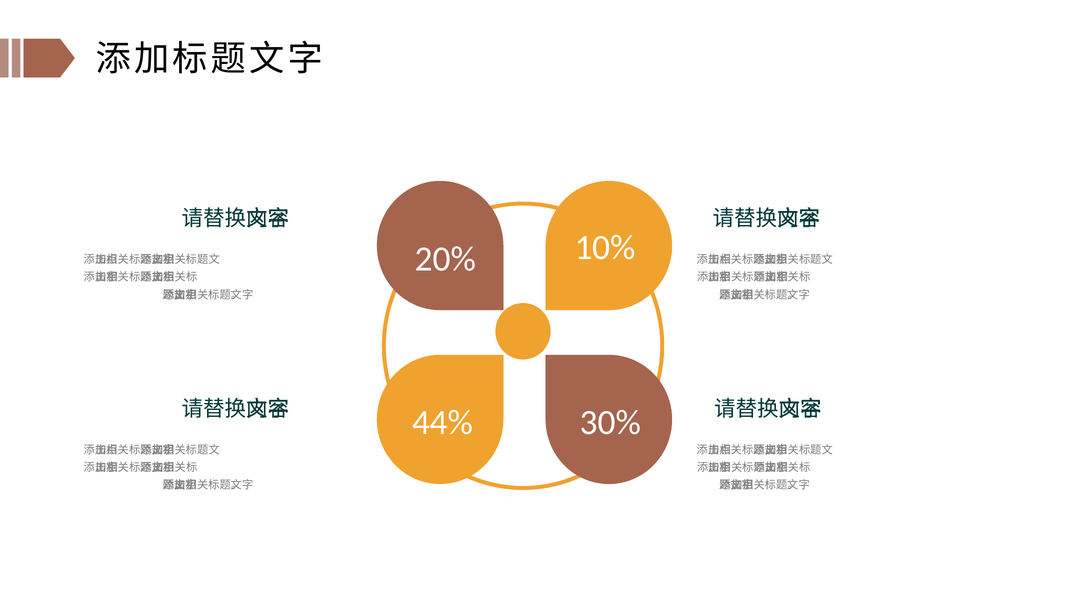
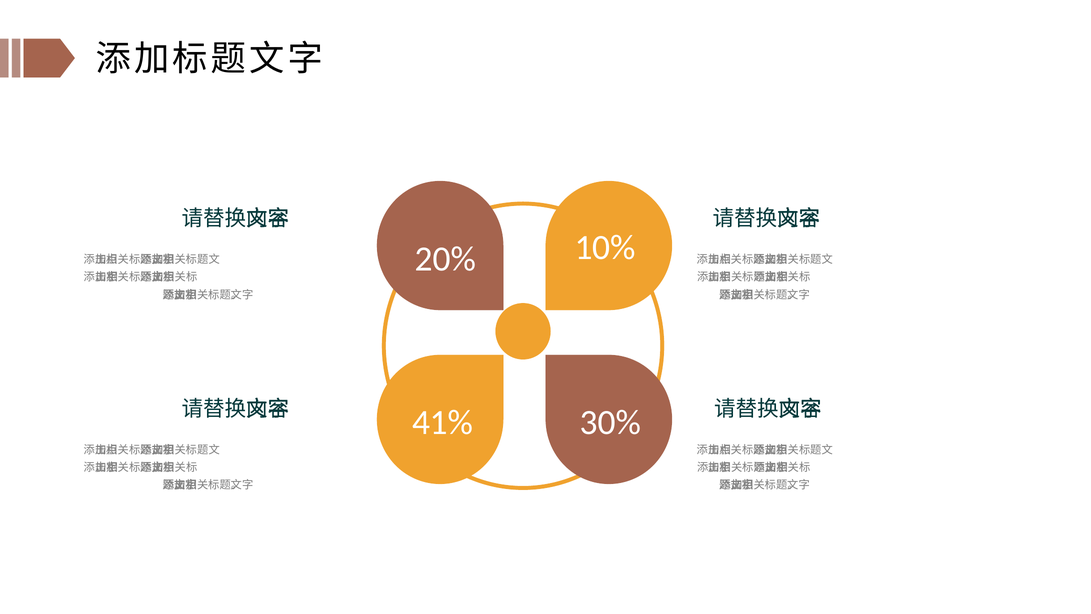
44%: 44% -> 41%
